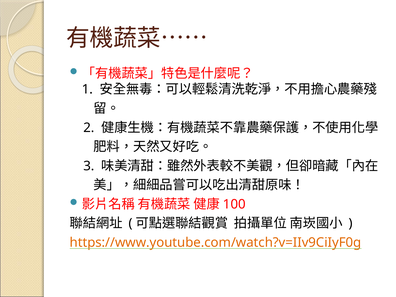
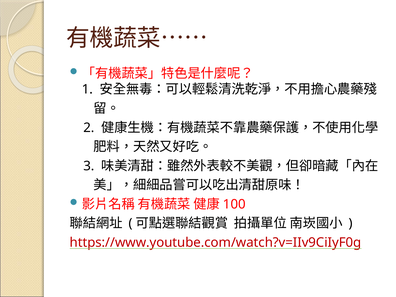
https://www.youtube.com/watch?v=IIv9CiIyF0g colour: orange -> red
